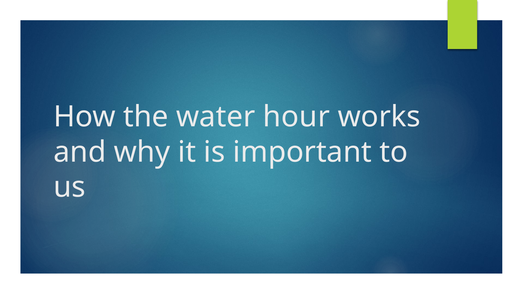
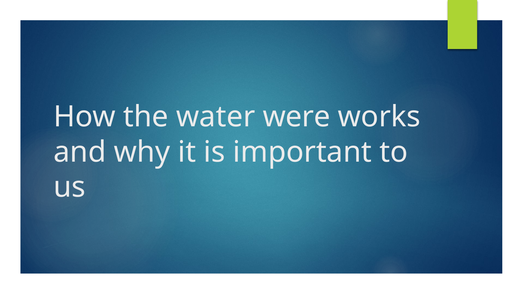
hour: hour -> were
